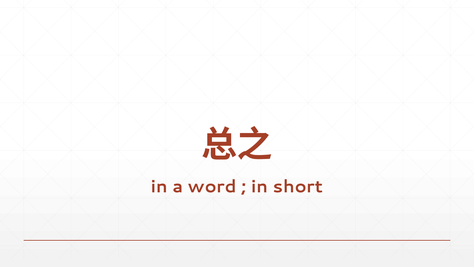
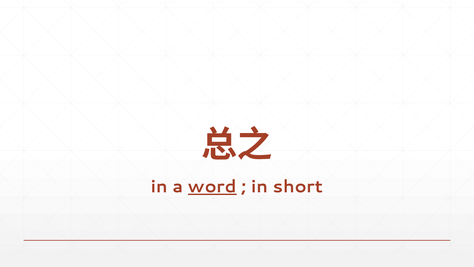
word underline: none -> present
